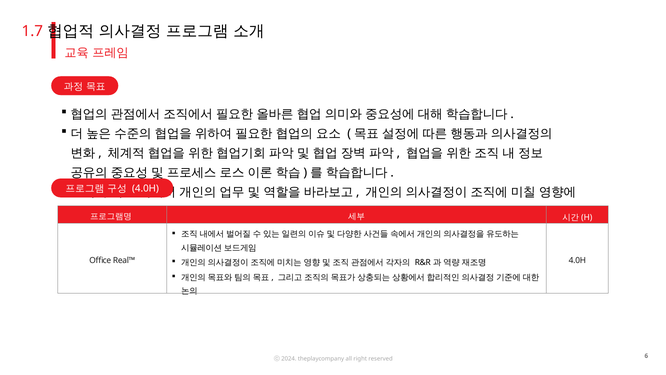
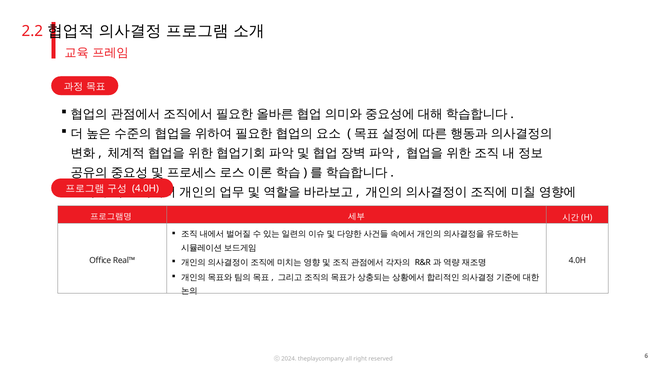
1.7: 1.7 -> 2.2
